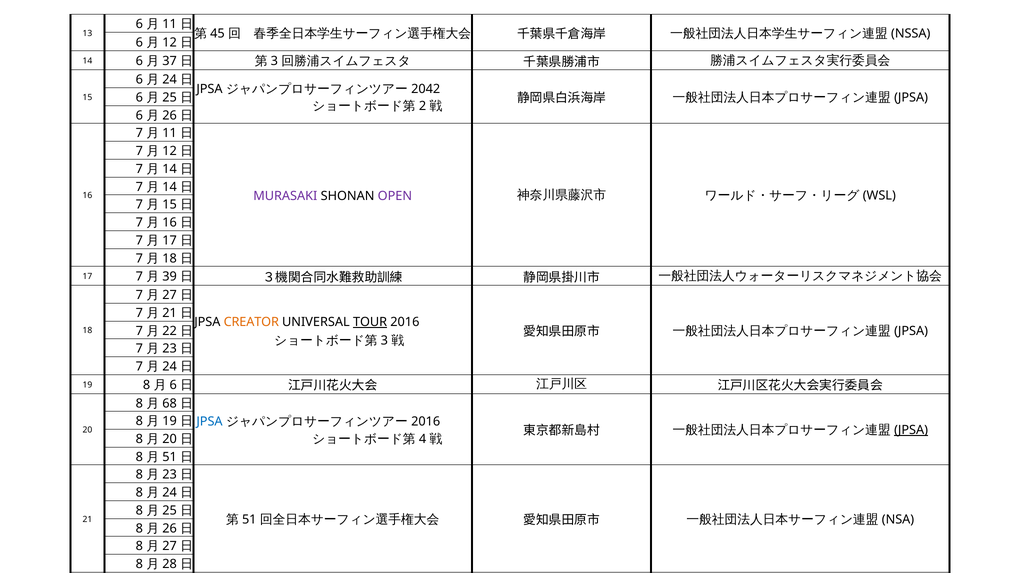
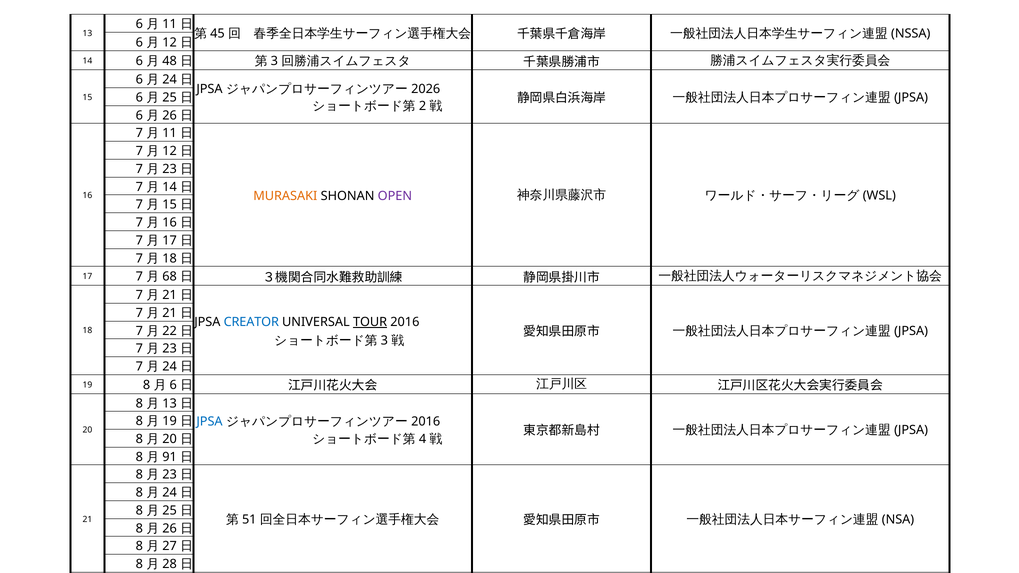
37: 37 -> 48
2042: 2042 -> 2026
14 at (170, 169): 14 -> 23
MURASAKI colour: purple -> orange
39: 39 -> 68
27 at (170, 295): 27 -> 21
CREATOR colour: orange -> blue
68 at (170, 403): 68 -> 13
JPSA at (911, 430) underline: present -> none
51 at (170, 457): 51 -> 91
